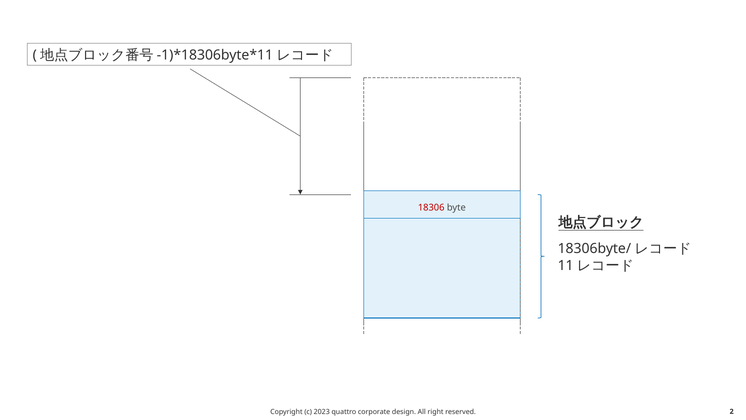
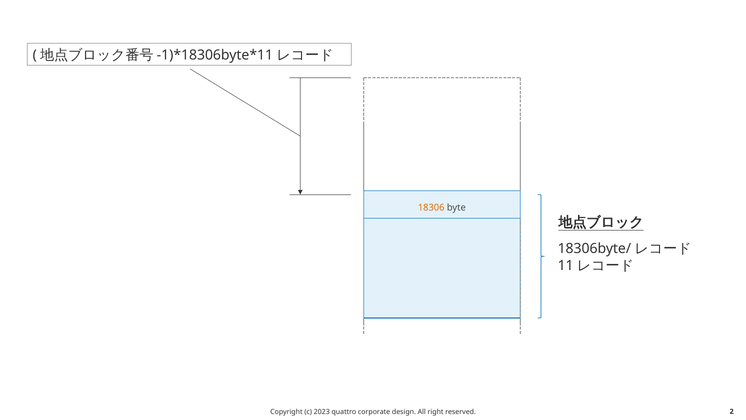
18306 colour: red -> orange
